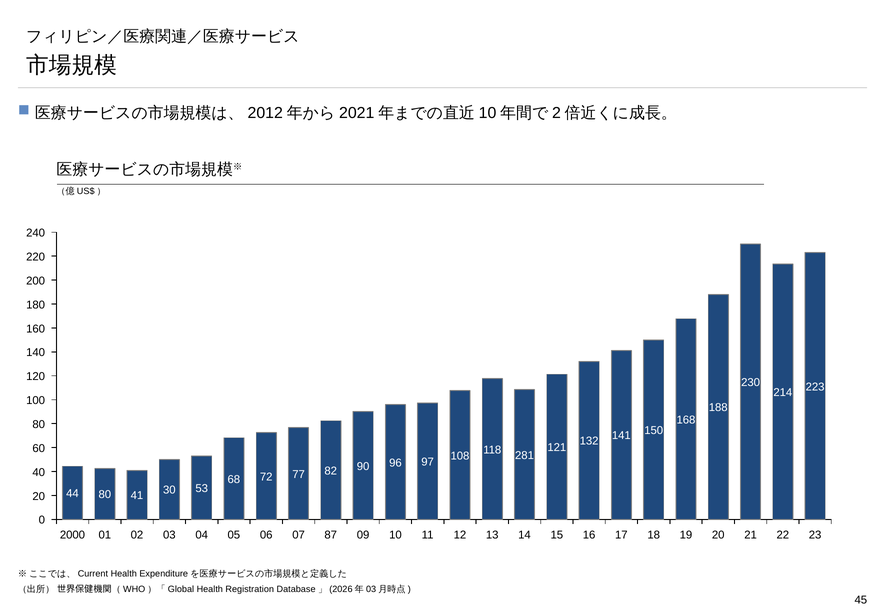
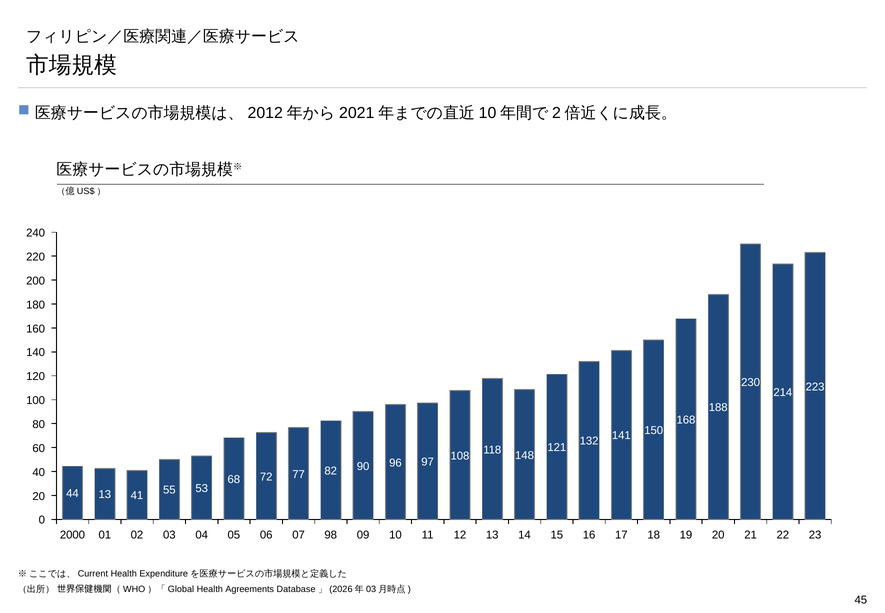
281: 281 -> 148
44 80: 80 -> 13
30: 30 -> 55
87: 87 -> 98
Registration: Registration -> Agreements
